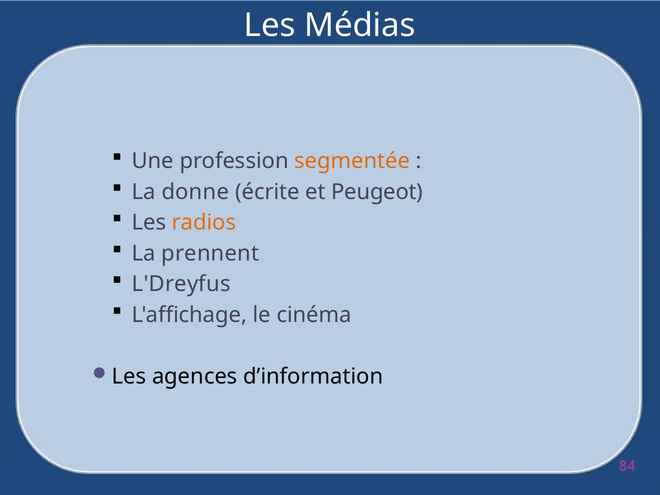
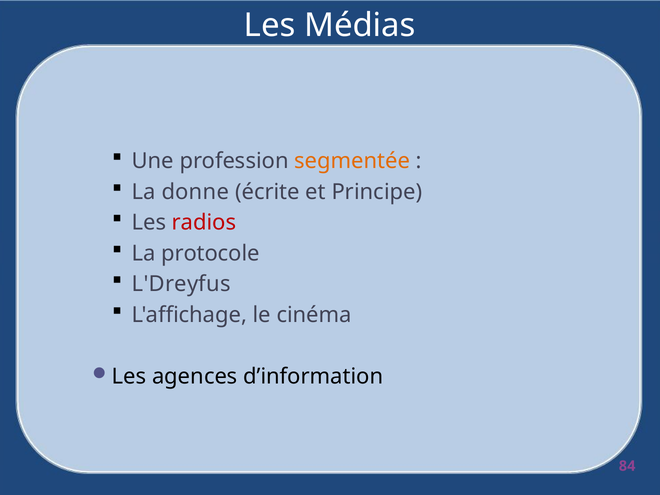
Peugeot: Peugeot -> Principe
radios colour: orange -> red
prennent: prennent -> protocole
